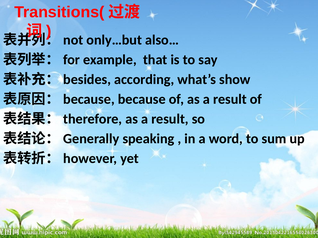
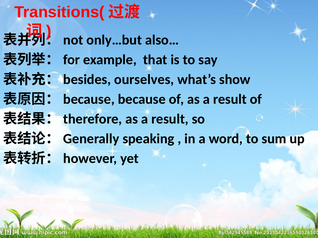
according: according -> ourselves
